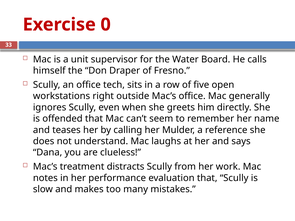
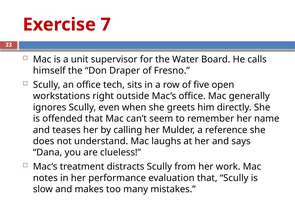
0: 0 -> 7
